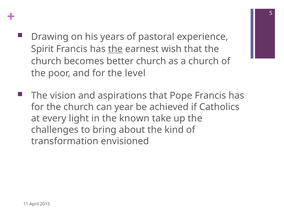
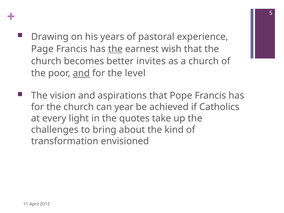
Spirit: Spirit -> Page
better church: church -> invites
and at (81, 73) underline: none -> present
known: known -> quotes
